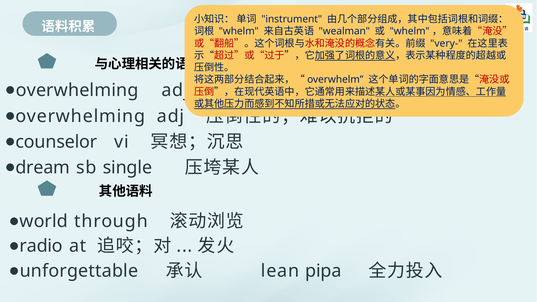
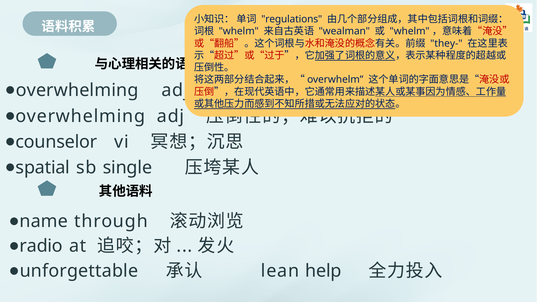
instrument: instrument -> regulations
very-: very- -> they-
dream: dream -> spatial
world: world -> name
pipa: pipa -> help
